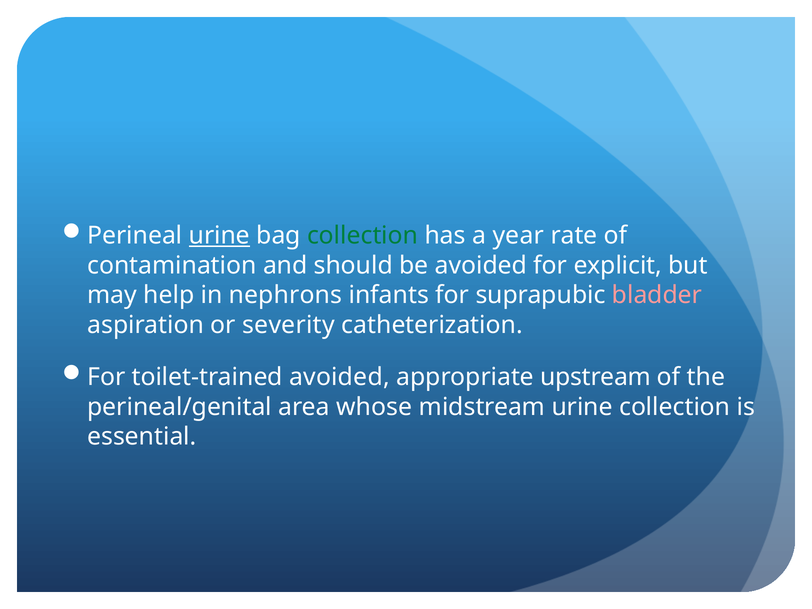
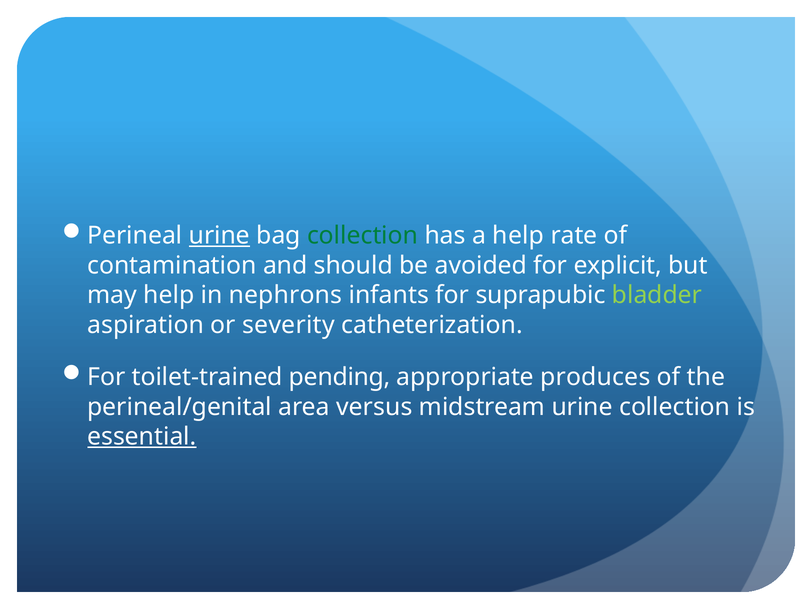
a year: year -> help
bladder colour: pink -> light green
toilet-trained avoided: avoided -> pending
upstream: upstream -> produces
whose: whose -> versus
essential underline: none -> present
